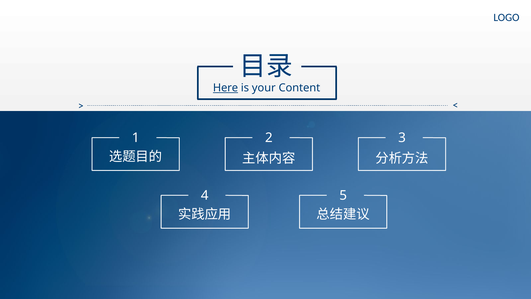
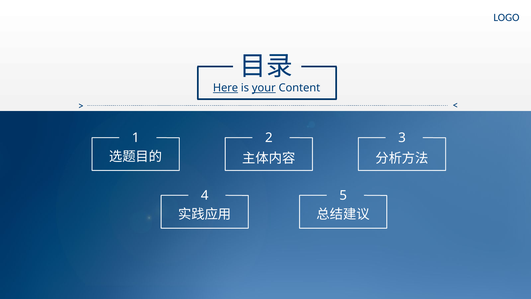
your underline: none -> present
